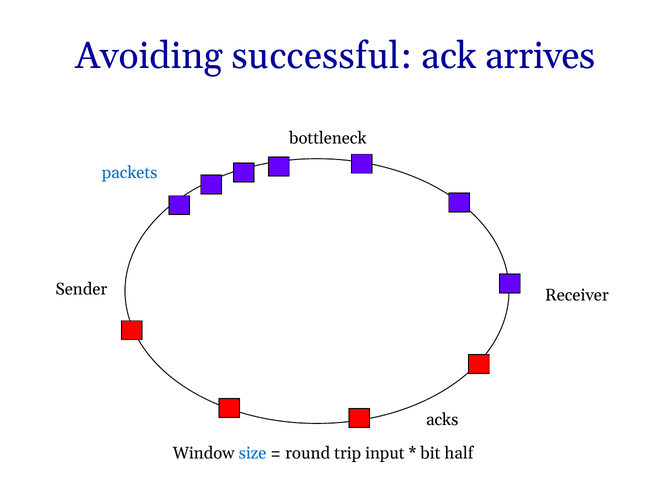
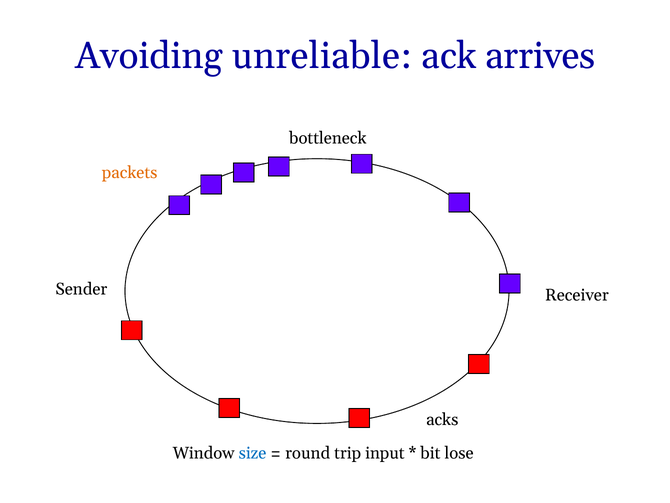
successful: successful -> unreliable
packets colour: blue -> orange
half: half -> lose
